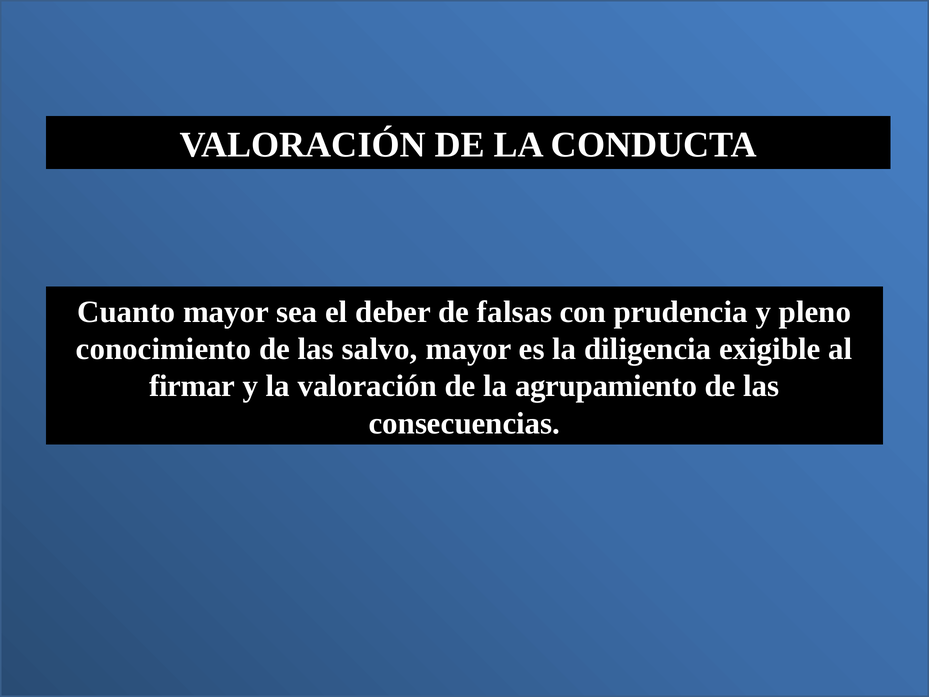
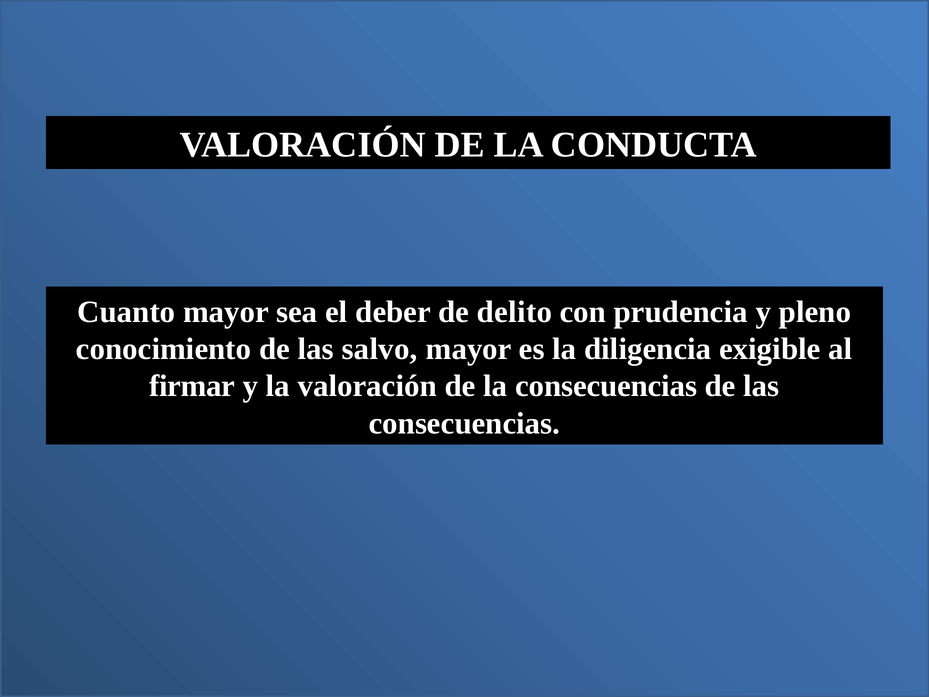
falsas: falsas -> delito
la agrupamiento: agrupamiento -> consecuencias
